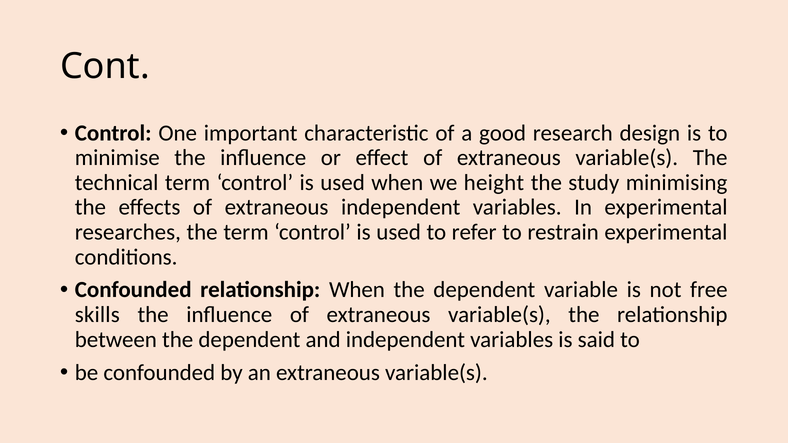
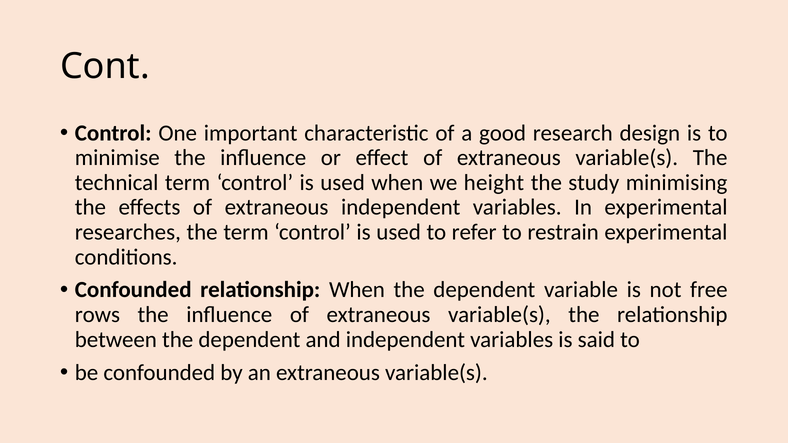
skills: skills -> rows
